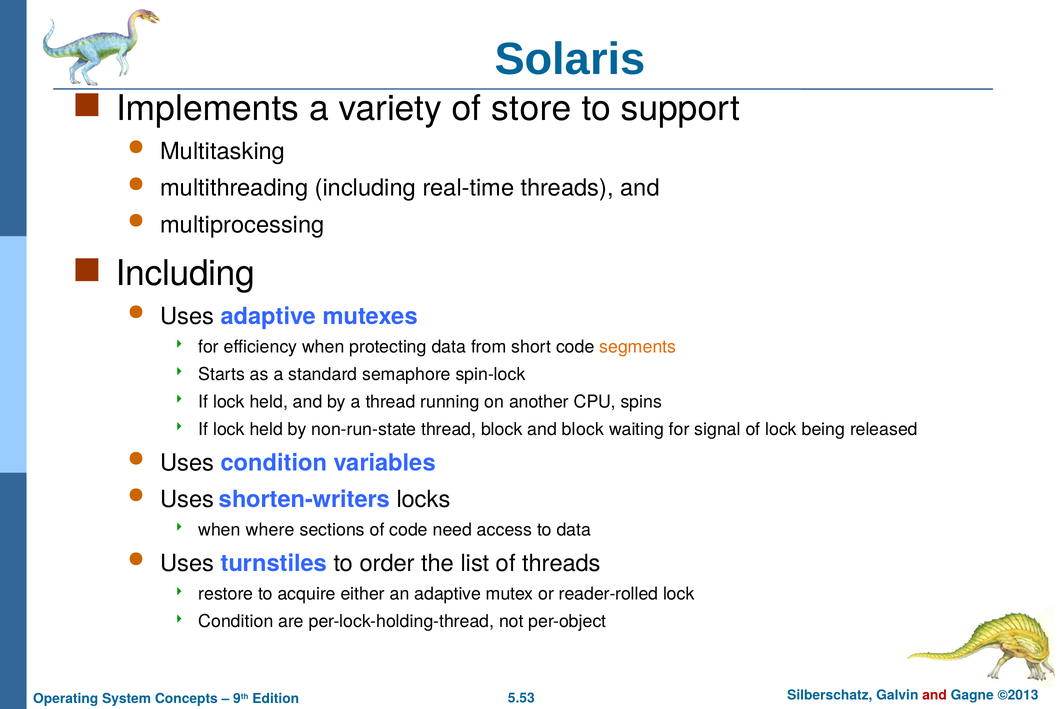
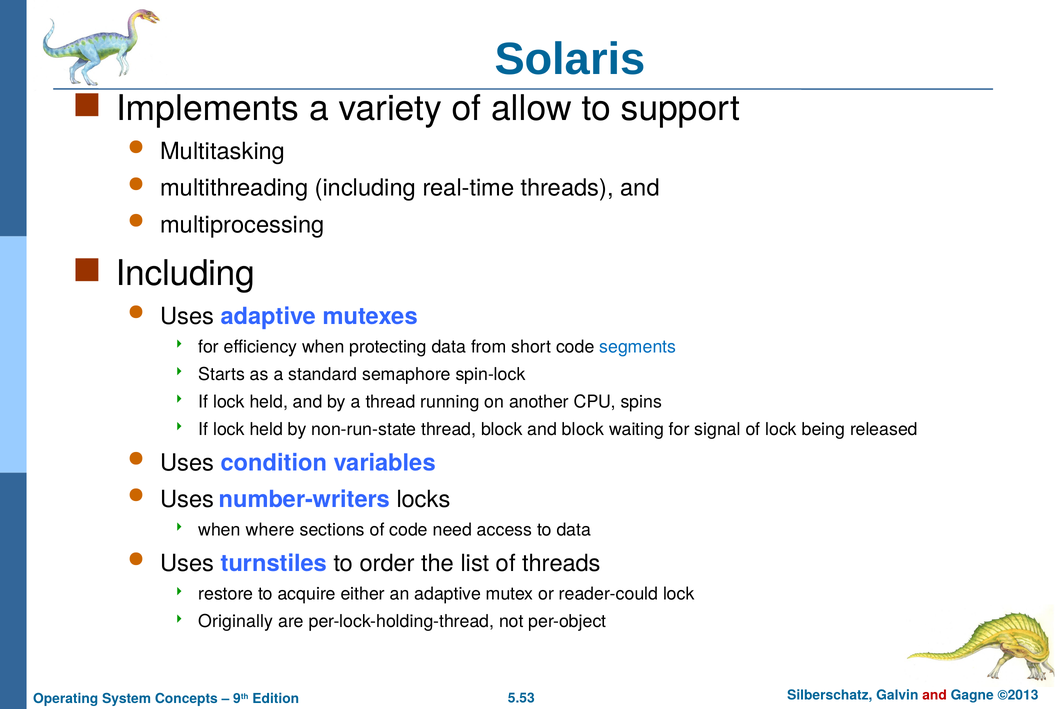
store: store -> allow
segments colour: orange -> blue
shorten-writers: shorten-writers -> number-writers
reader-rolled: reader-rolled -> reader-could
Condition at (236, 622): Condition -> Originally
